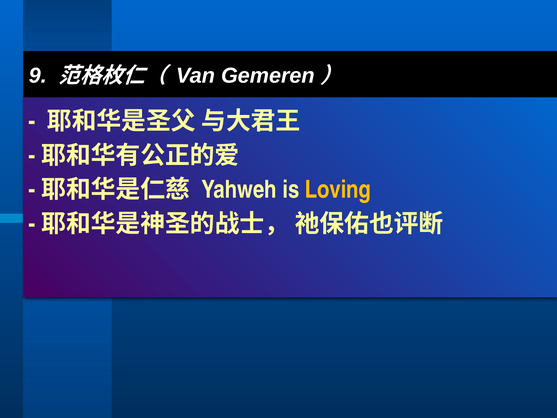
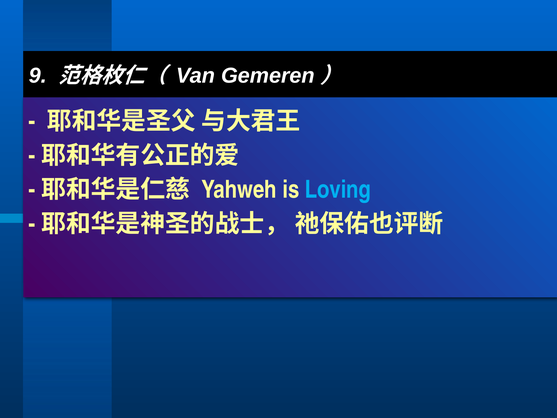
Loving colour: yellow -> light blue
